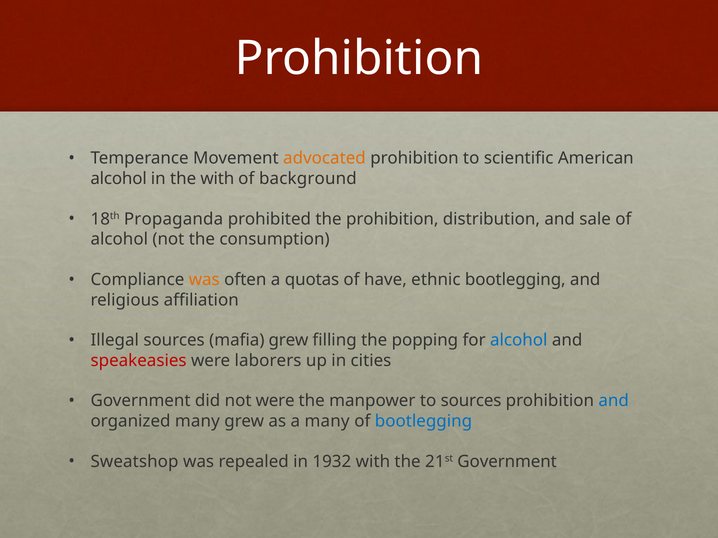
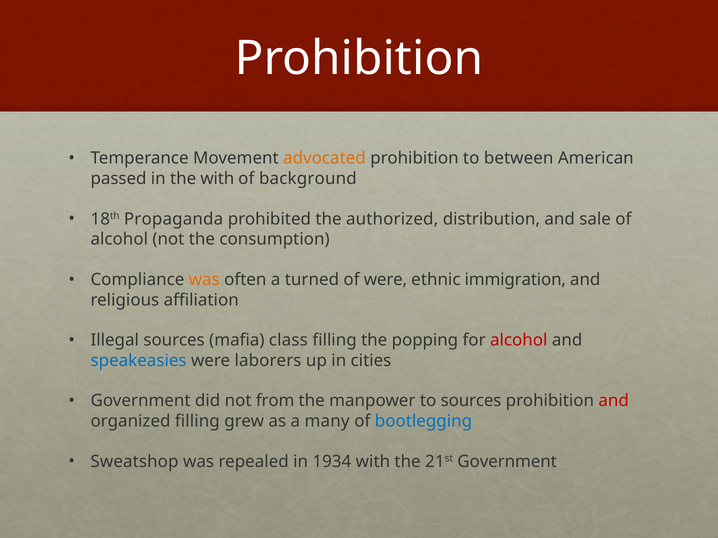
scientific: scientific -> between
alcohol at (119, 179): alcohol -> passed
the prohibition: prohibition -> authorized
quotas: quotas -> turned
of have: have -> were
ethnic bootlegging: bootlegging -> immigration
mafia grew: grew -> class
alcohol at (519, 341) colour: blue -> red
speakeasies colour: red -> blue
not were: were -> from
and at (614, 401) colour: blue -> red
organized many: many -> filling
1932: 1932 -> 1934
